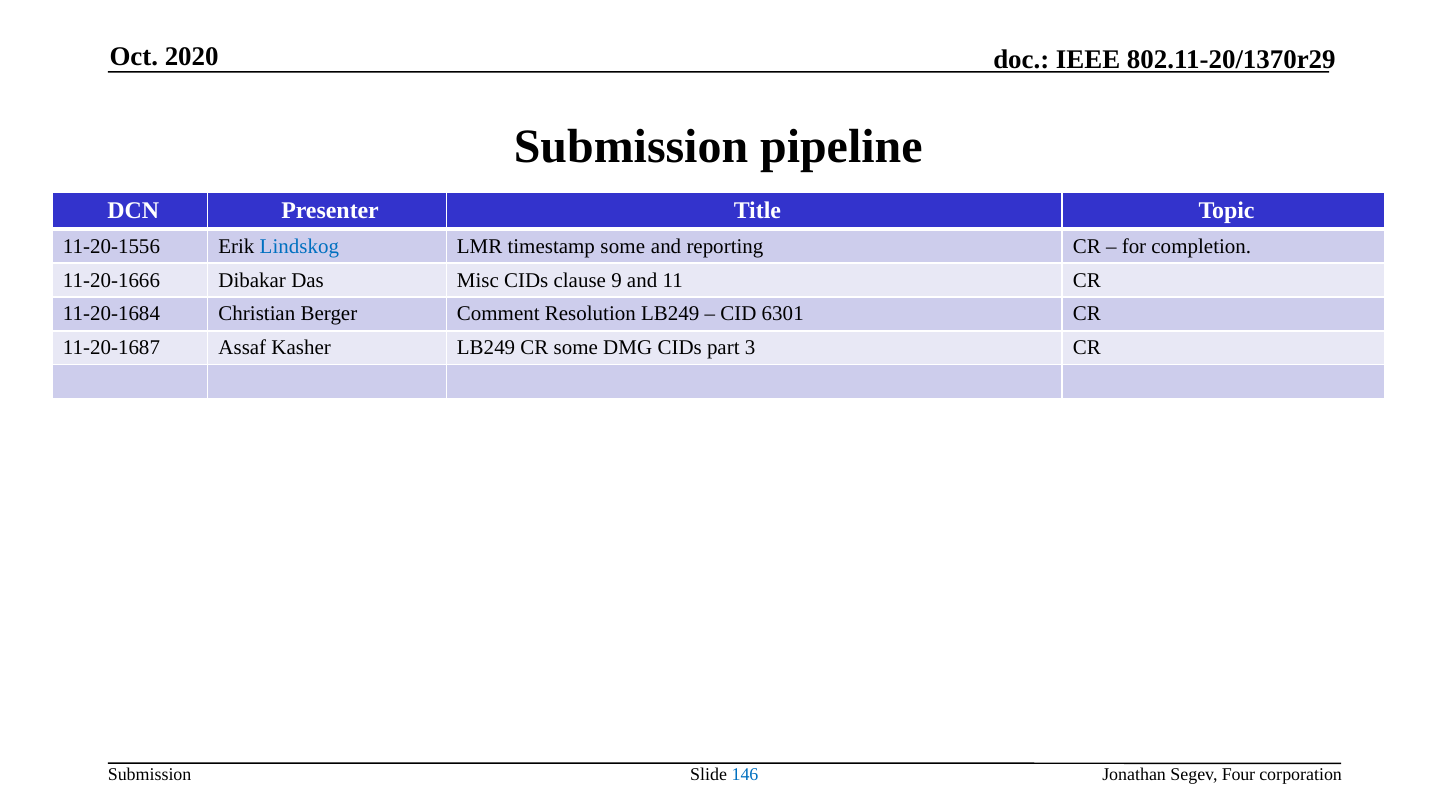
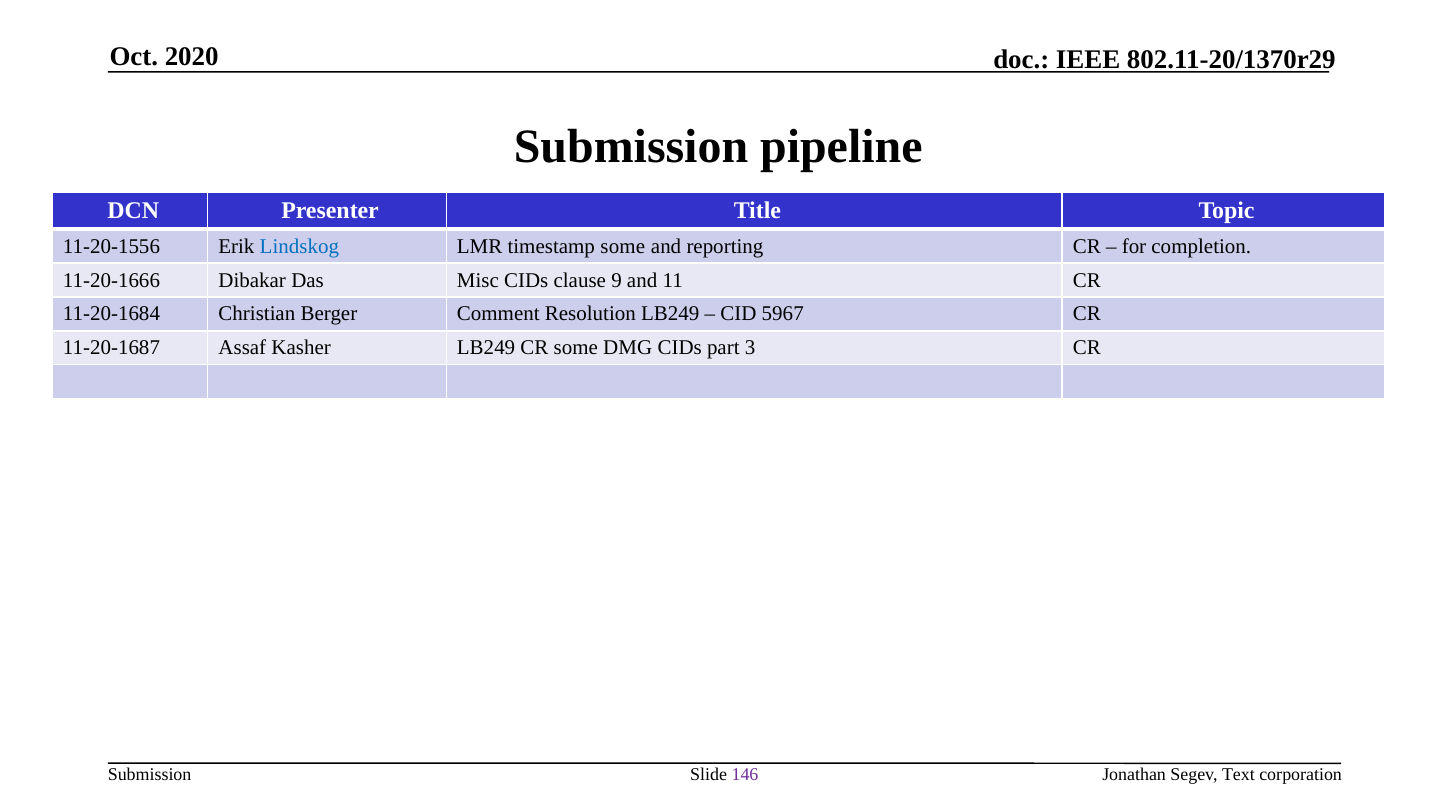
6301: 6301 -> 5967
146 colour: blue -> purple
Four: Four -> Text
